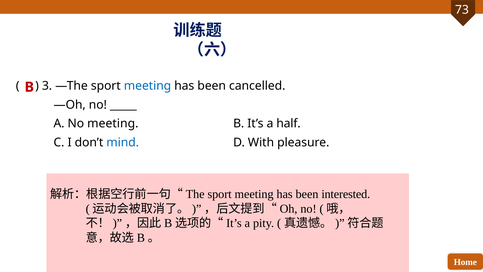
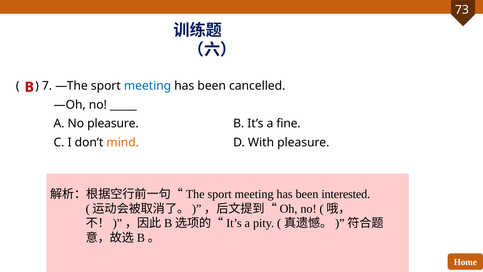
3: 3 -> 7
No meeting: meeting -> pleasure
half: half -> fine
mind colour: blue -> orange
